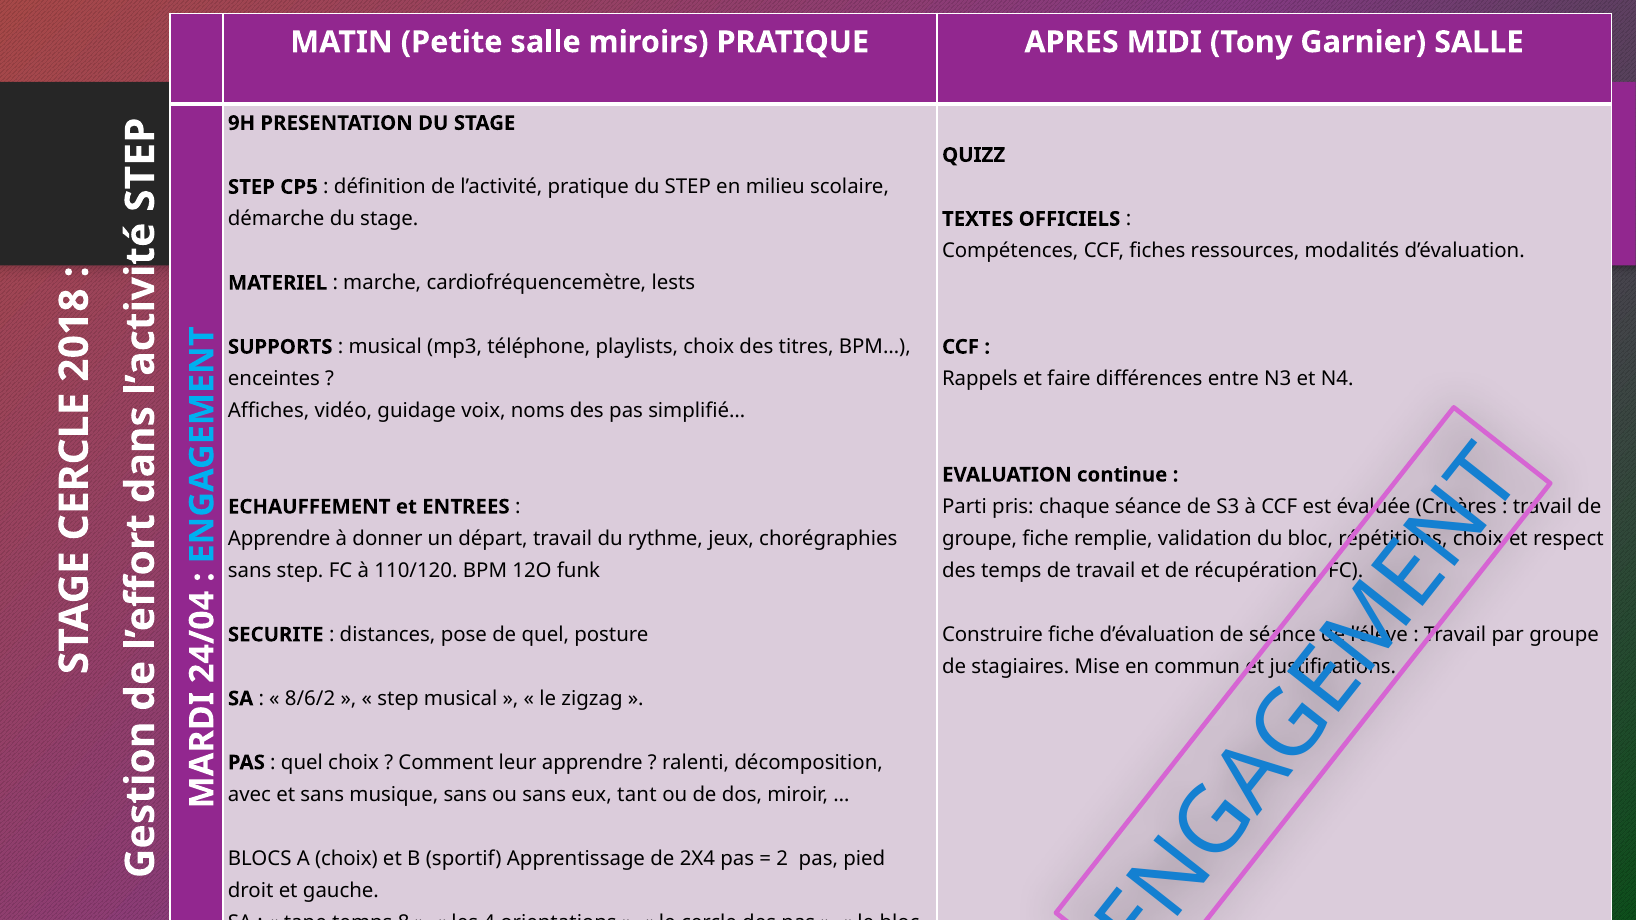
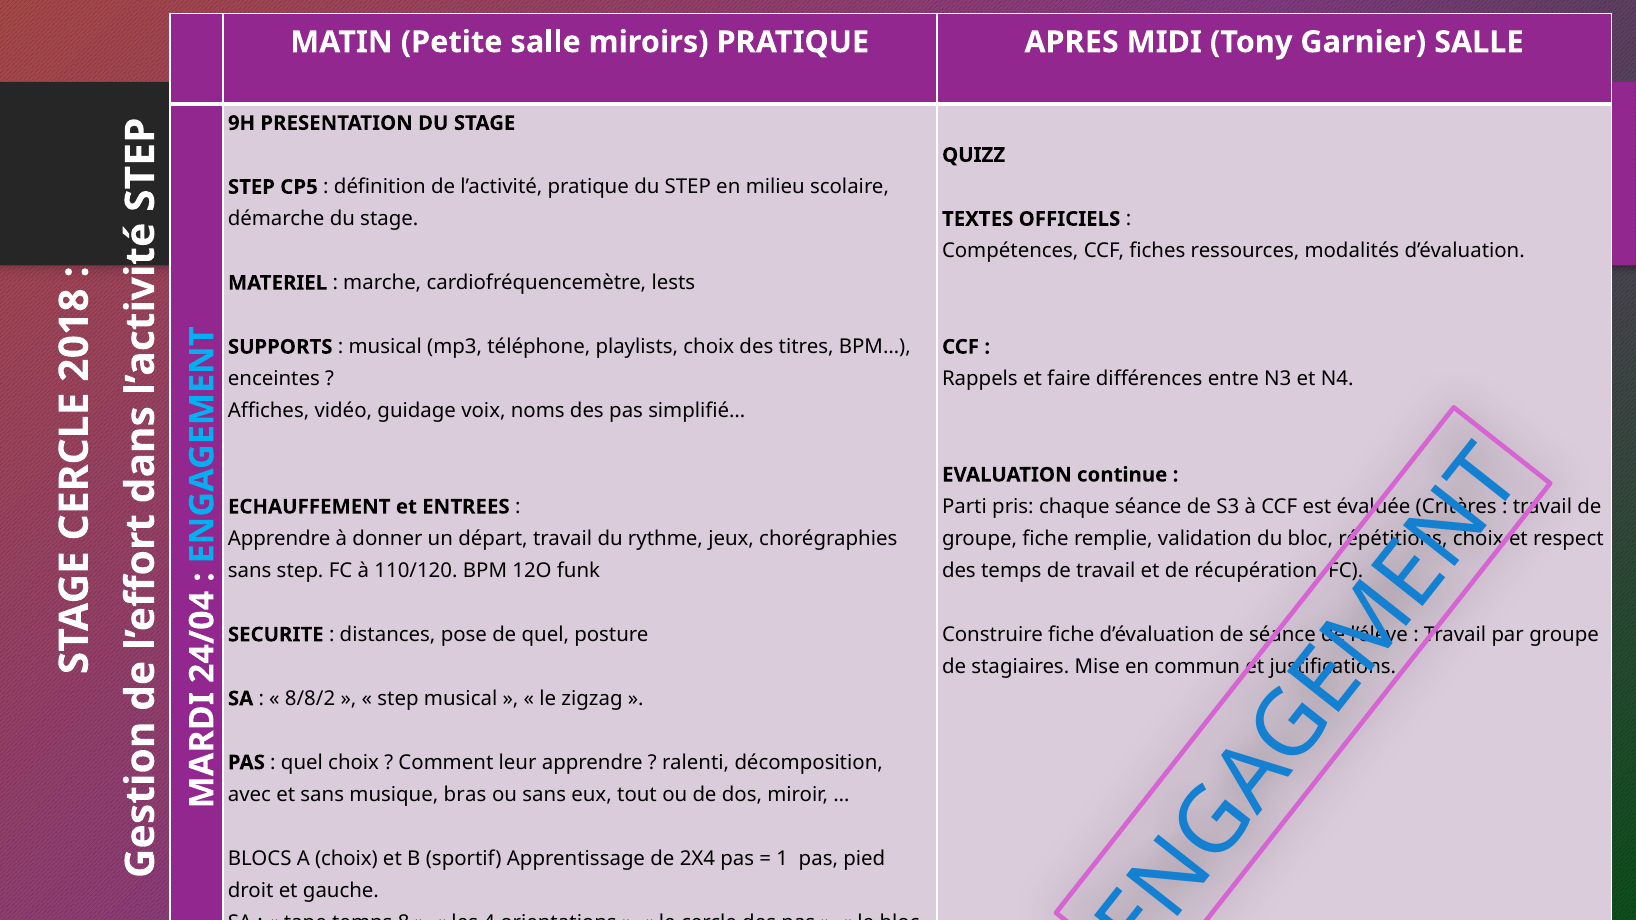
8/6/2: 8/6/2 -> 8/8/2
musique sans: sans -> bras
tant: tant -> tout
2 at (782, 859): 2 -> 1
